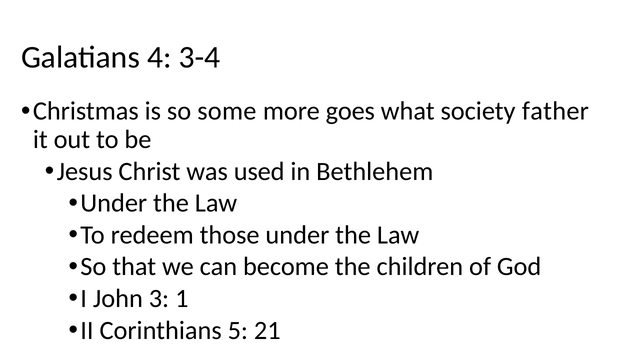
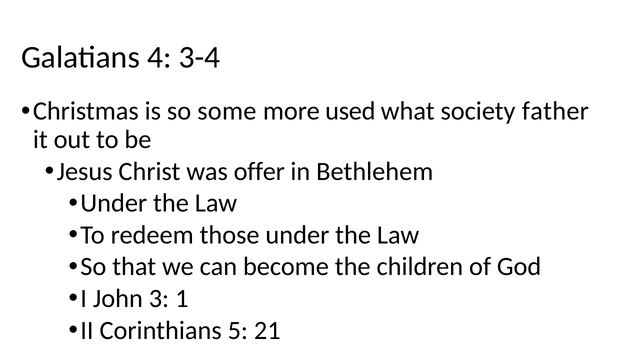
goes: goes -> used
used: used -> offer
